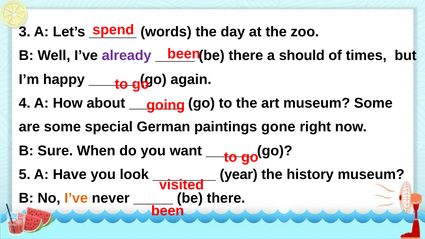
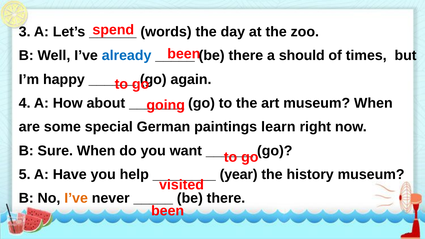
already colour: purple -> blue
museum Some: Some -> When
gone: gone -> learn
look: look -> help
